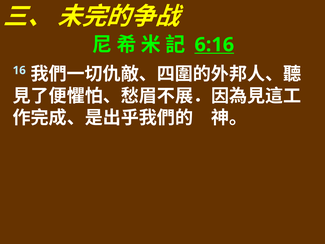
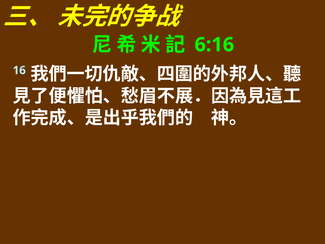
6:16 underline: present -> none
